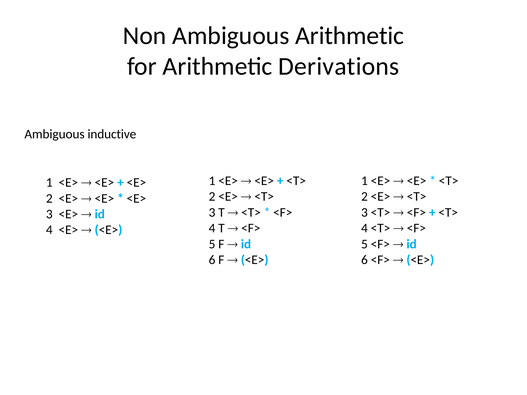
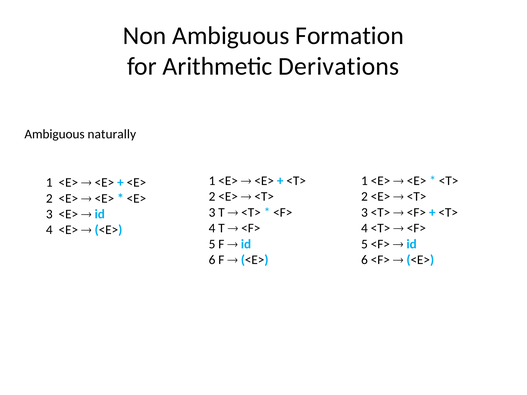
Ambiguous Arithmetic: Arithmetic -> Formation
inductive: inductive -> naturally
